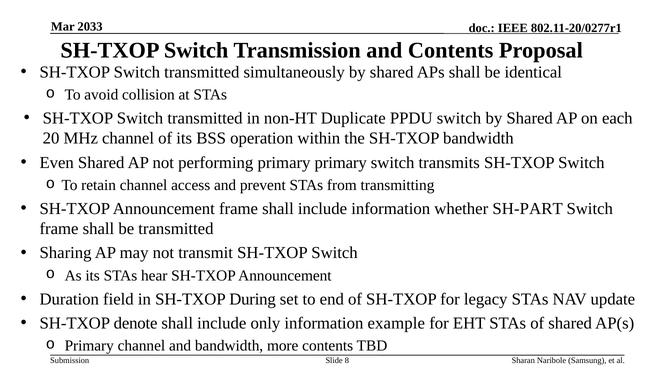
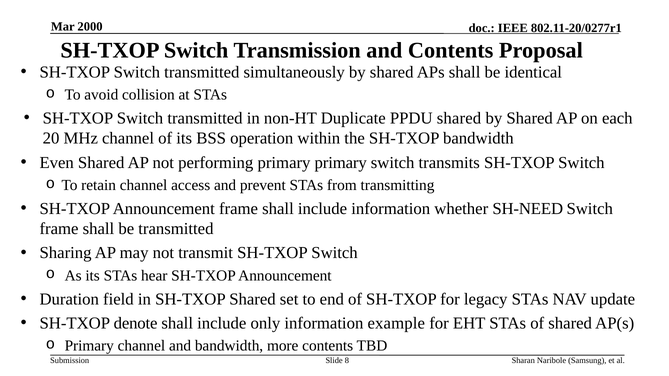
2033: 2033 -> 2000
PPDU switch: switch -> shared
SH-PART: SH-PART -> SH-NEED
SH-TXOP During: During -> Shared
